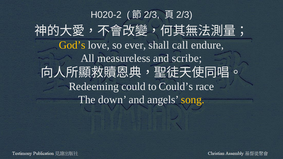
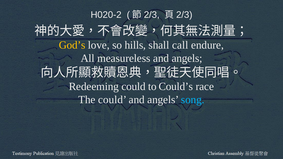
ever: ever -> hills
measureless and scribe: scribe -> angels
The down: down -> could
song colour: yellow -> light blue
